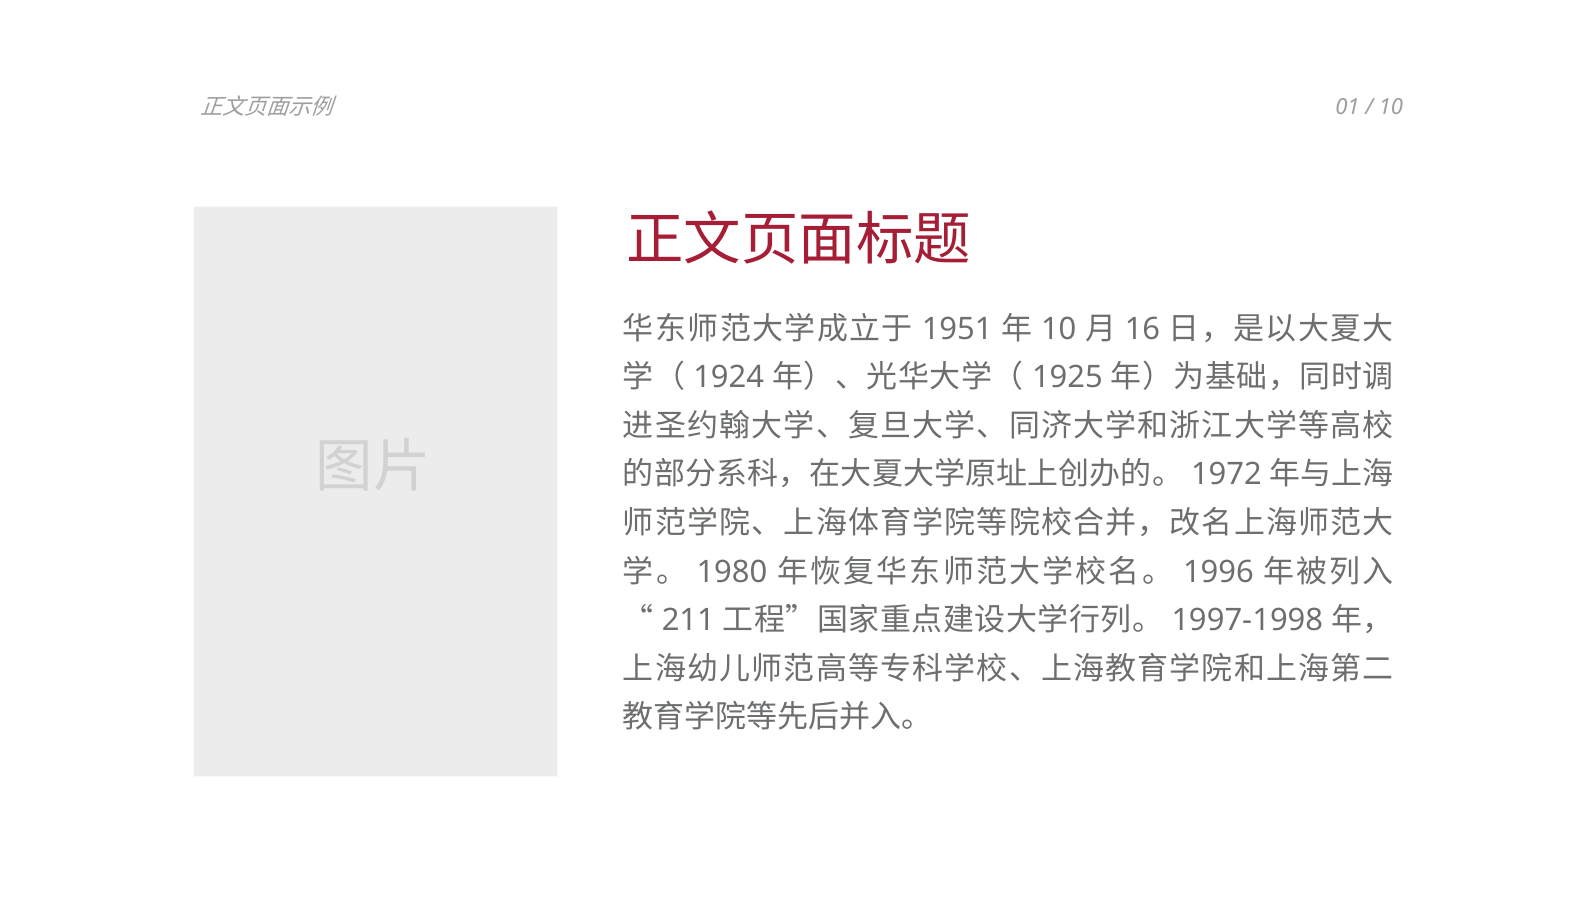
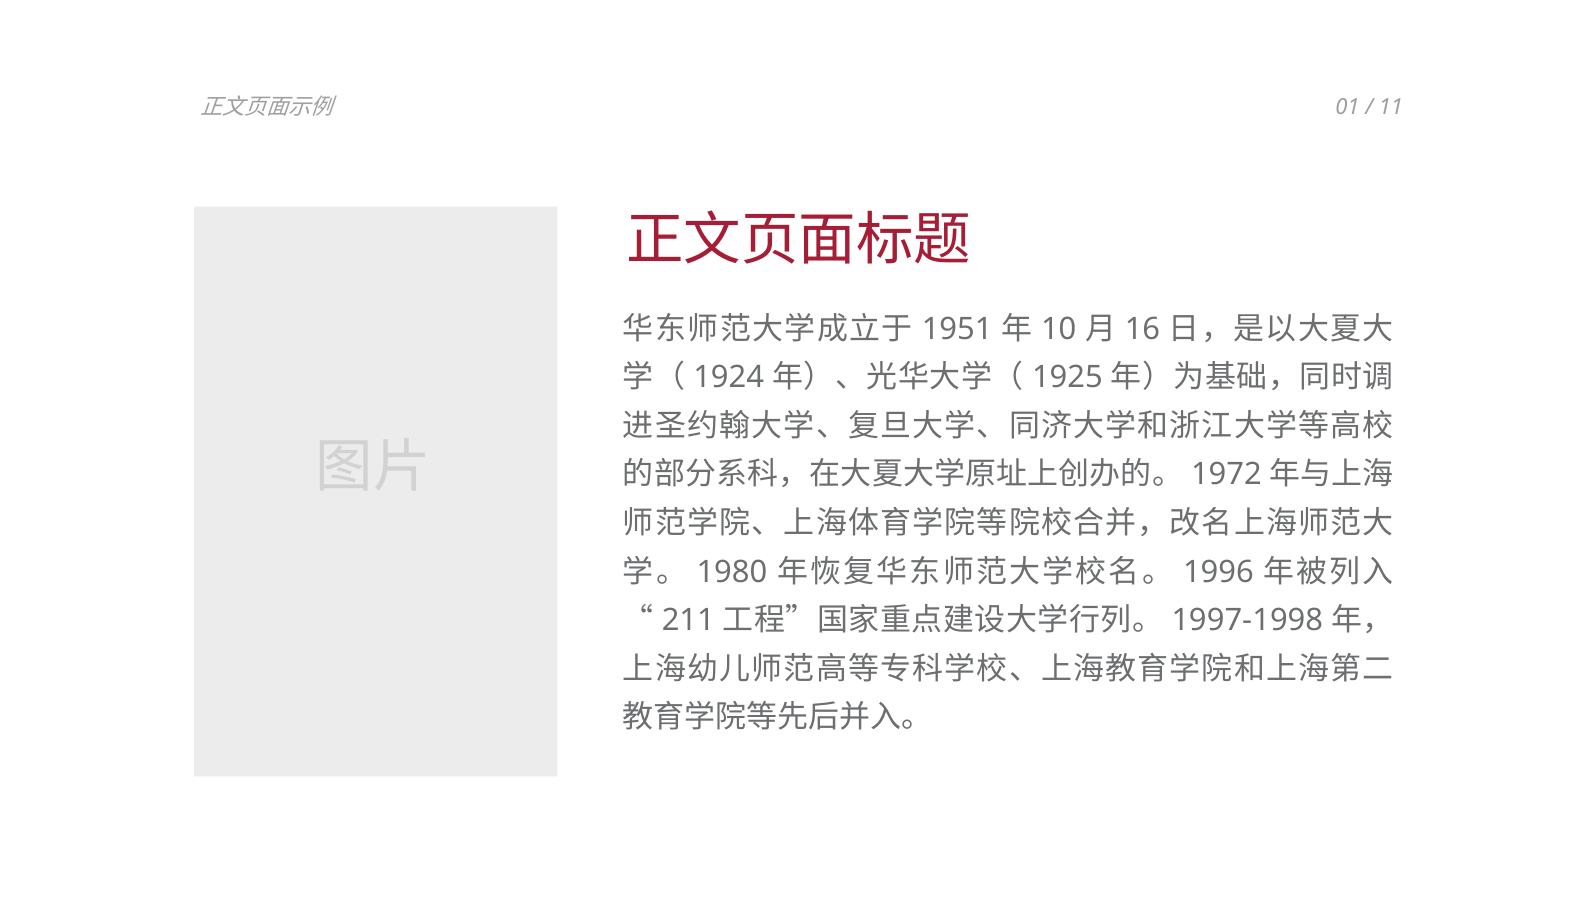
10 at (1391, 108): 10 -> 11
